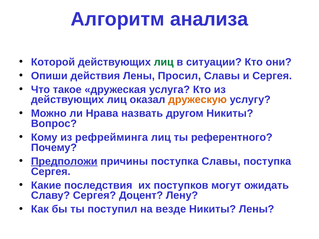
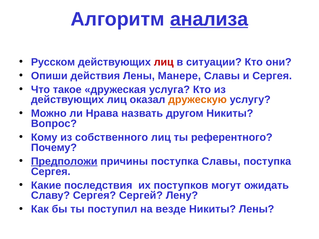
анализа underline: none -> present
Которой: Которой -> Русском
лиц at (164, 62) colour: green -> red
Просил: Просил -> Манере
рефрейминга: рефрейминга -> собственного
Доцент: Доцент -> Сергей
